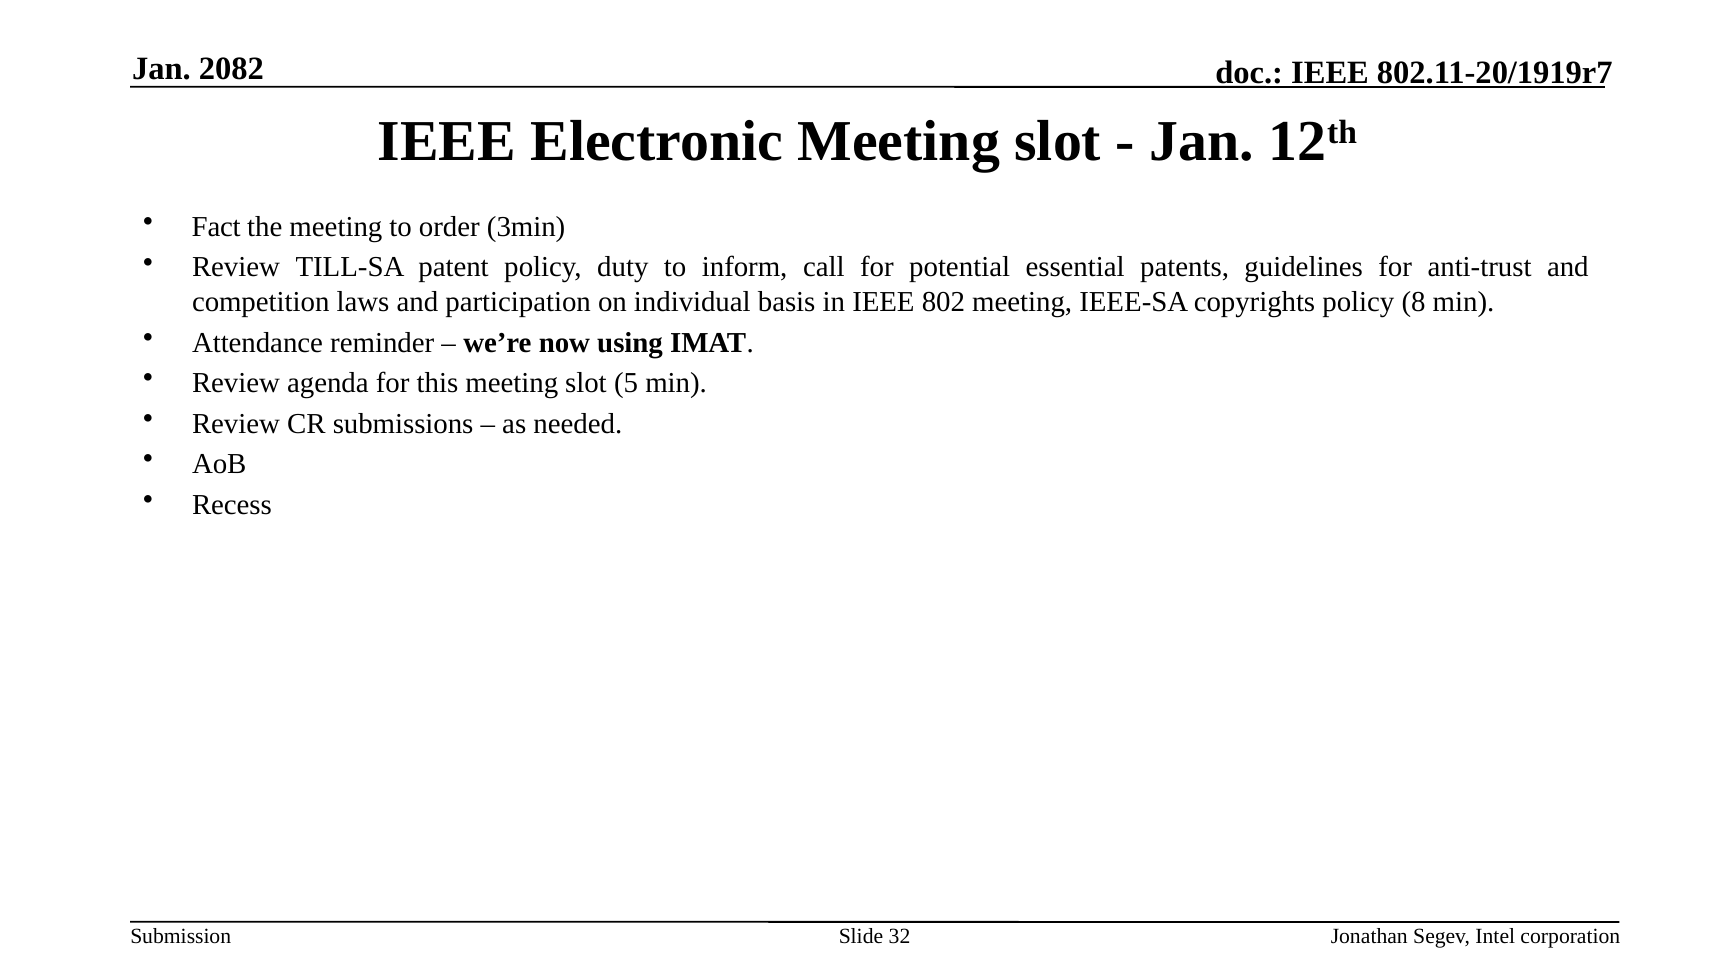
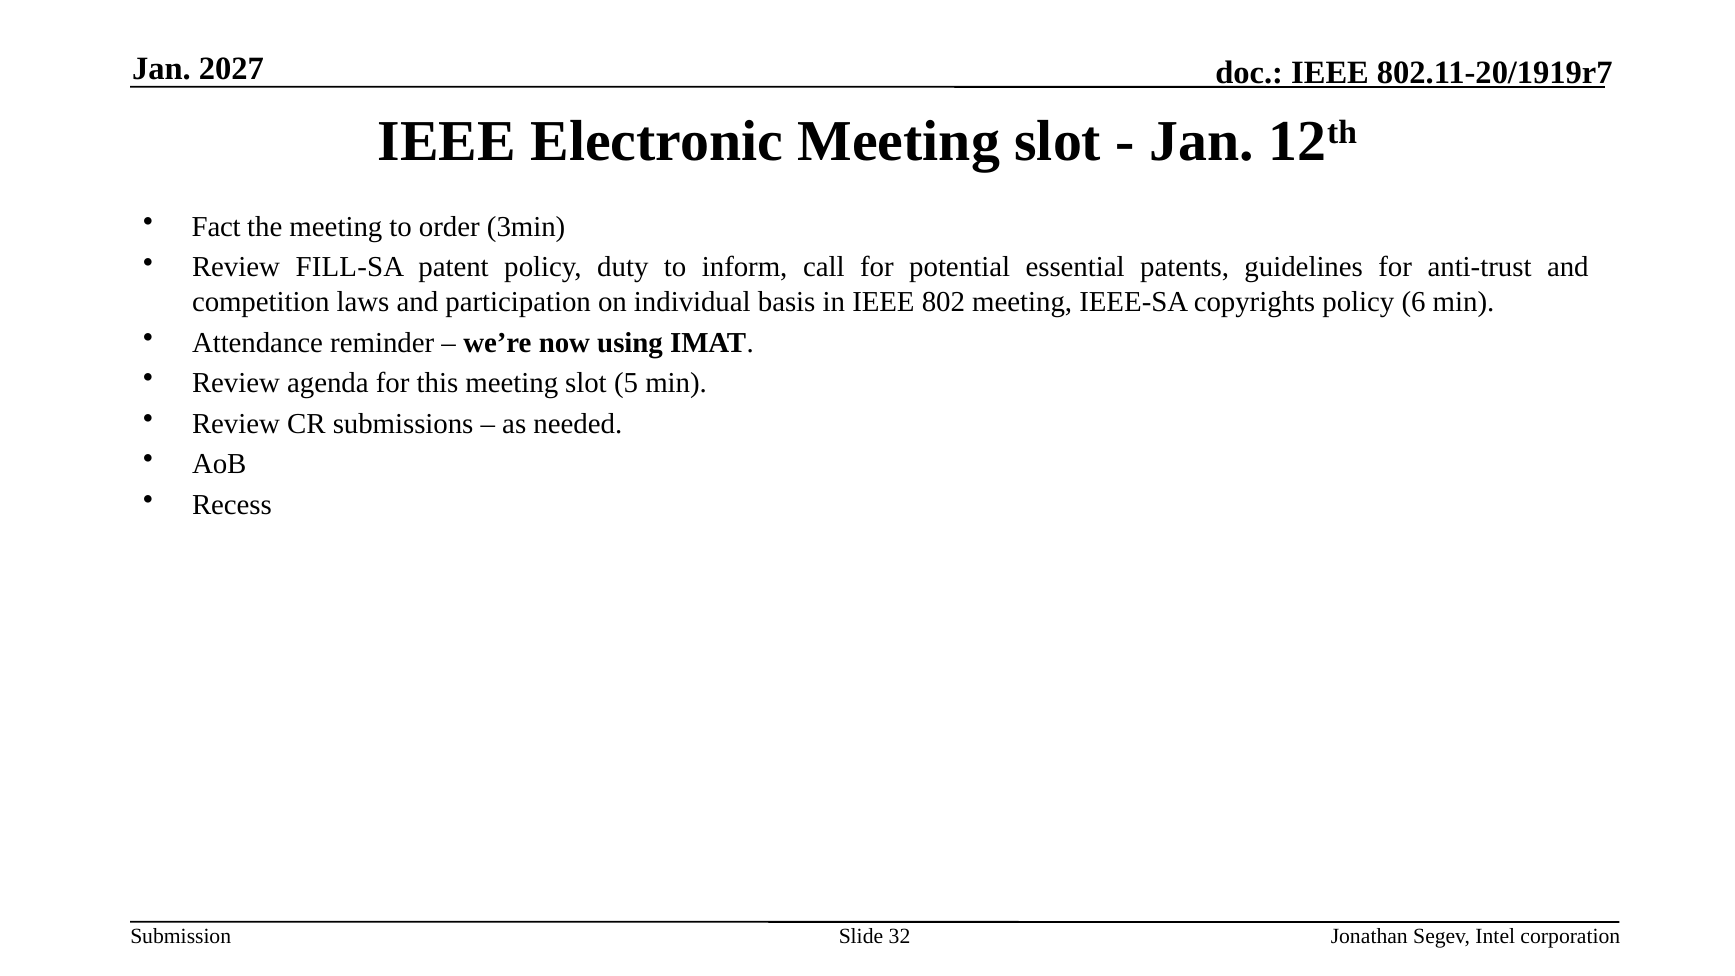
2082: 2082 -> 2027
TILL-SA: TILL-SA -> FILL-SA
8: 8 -> 6
